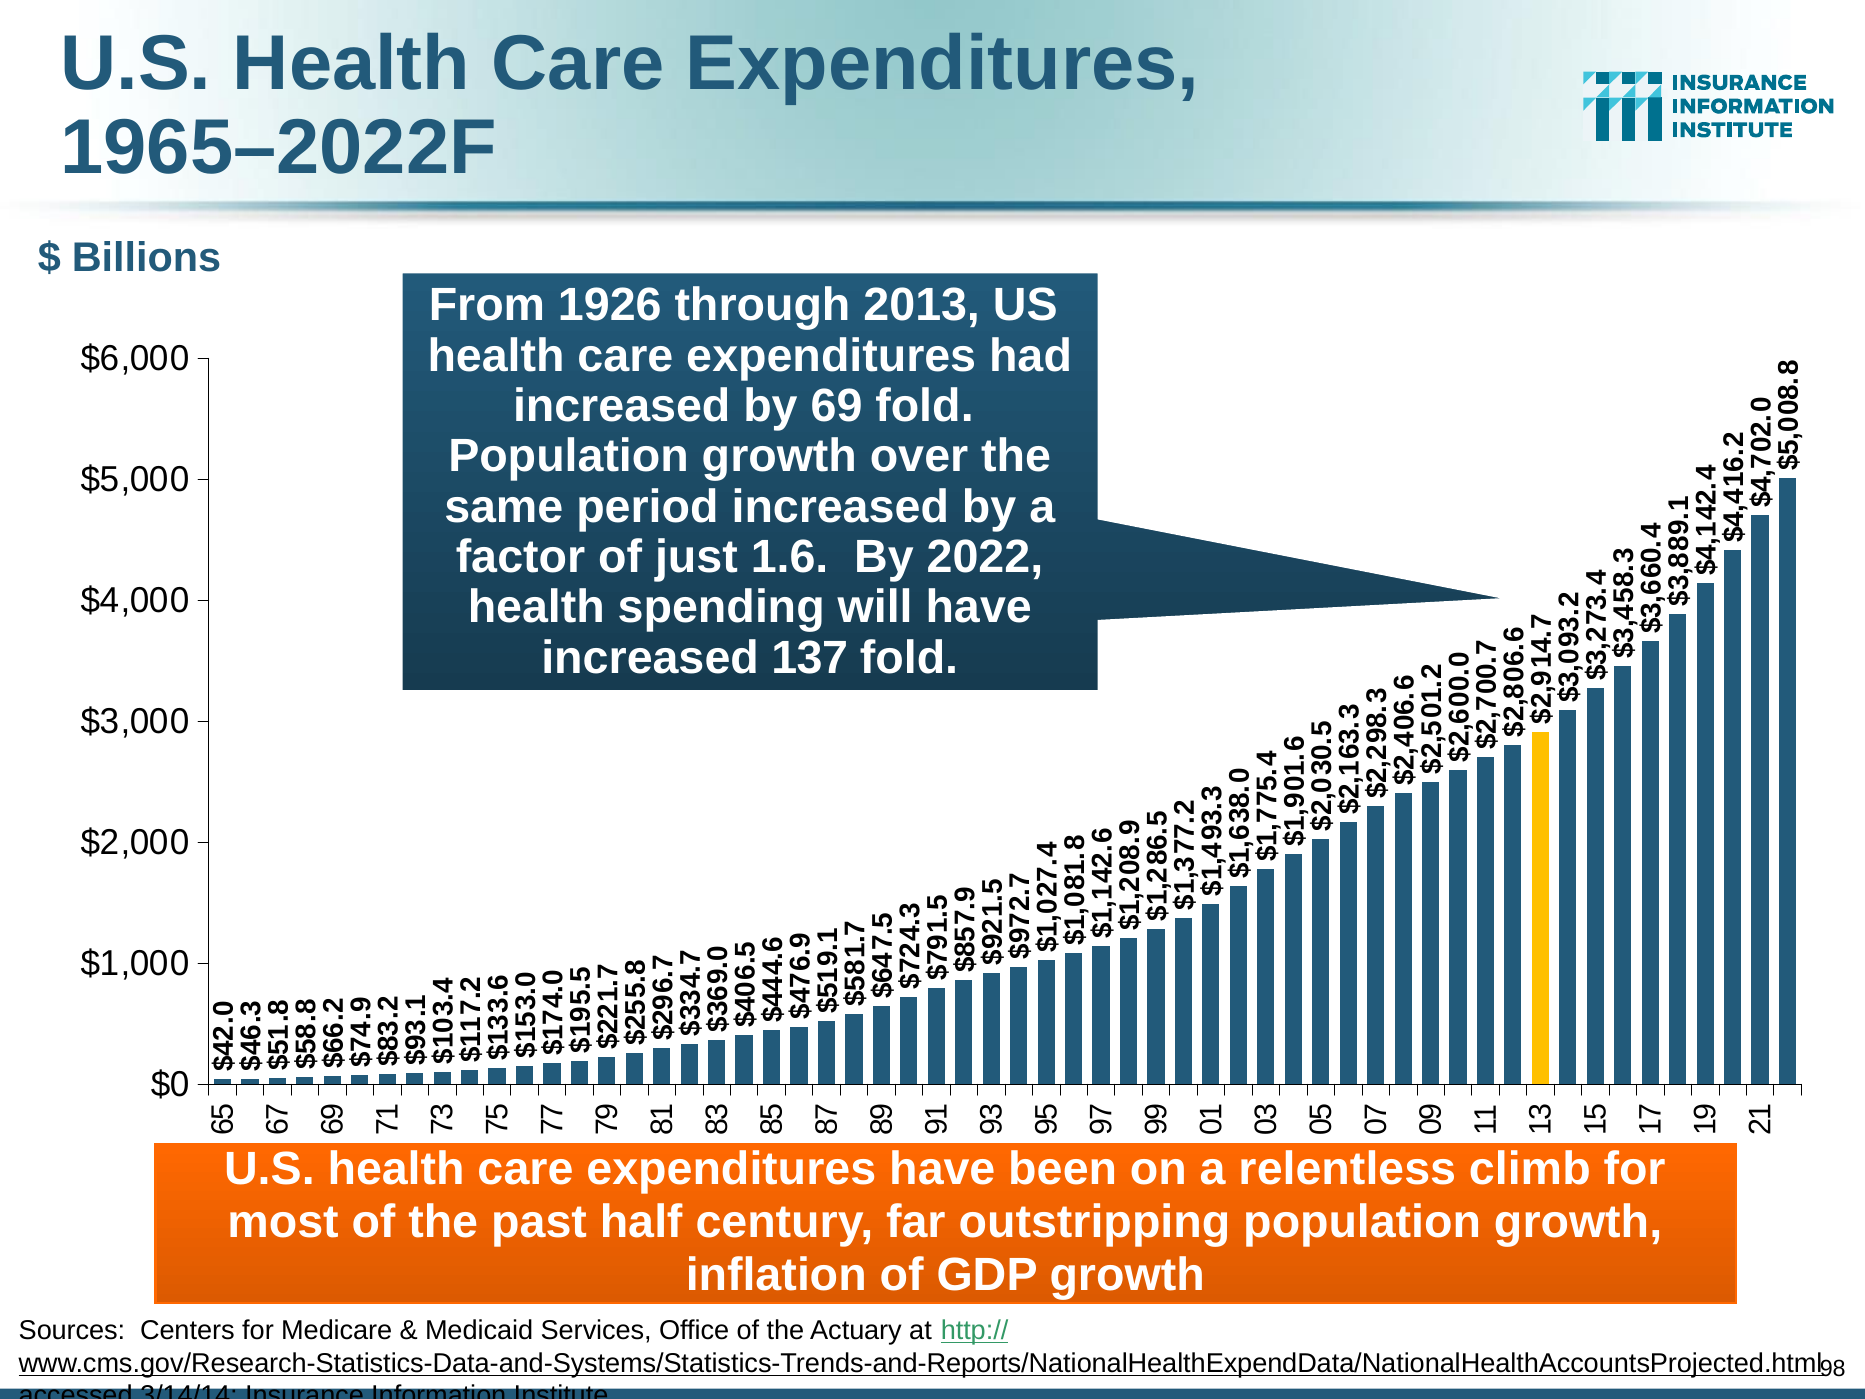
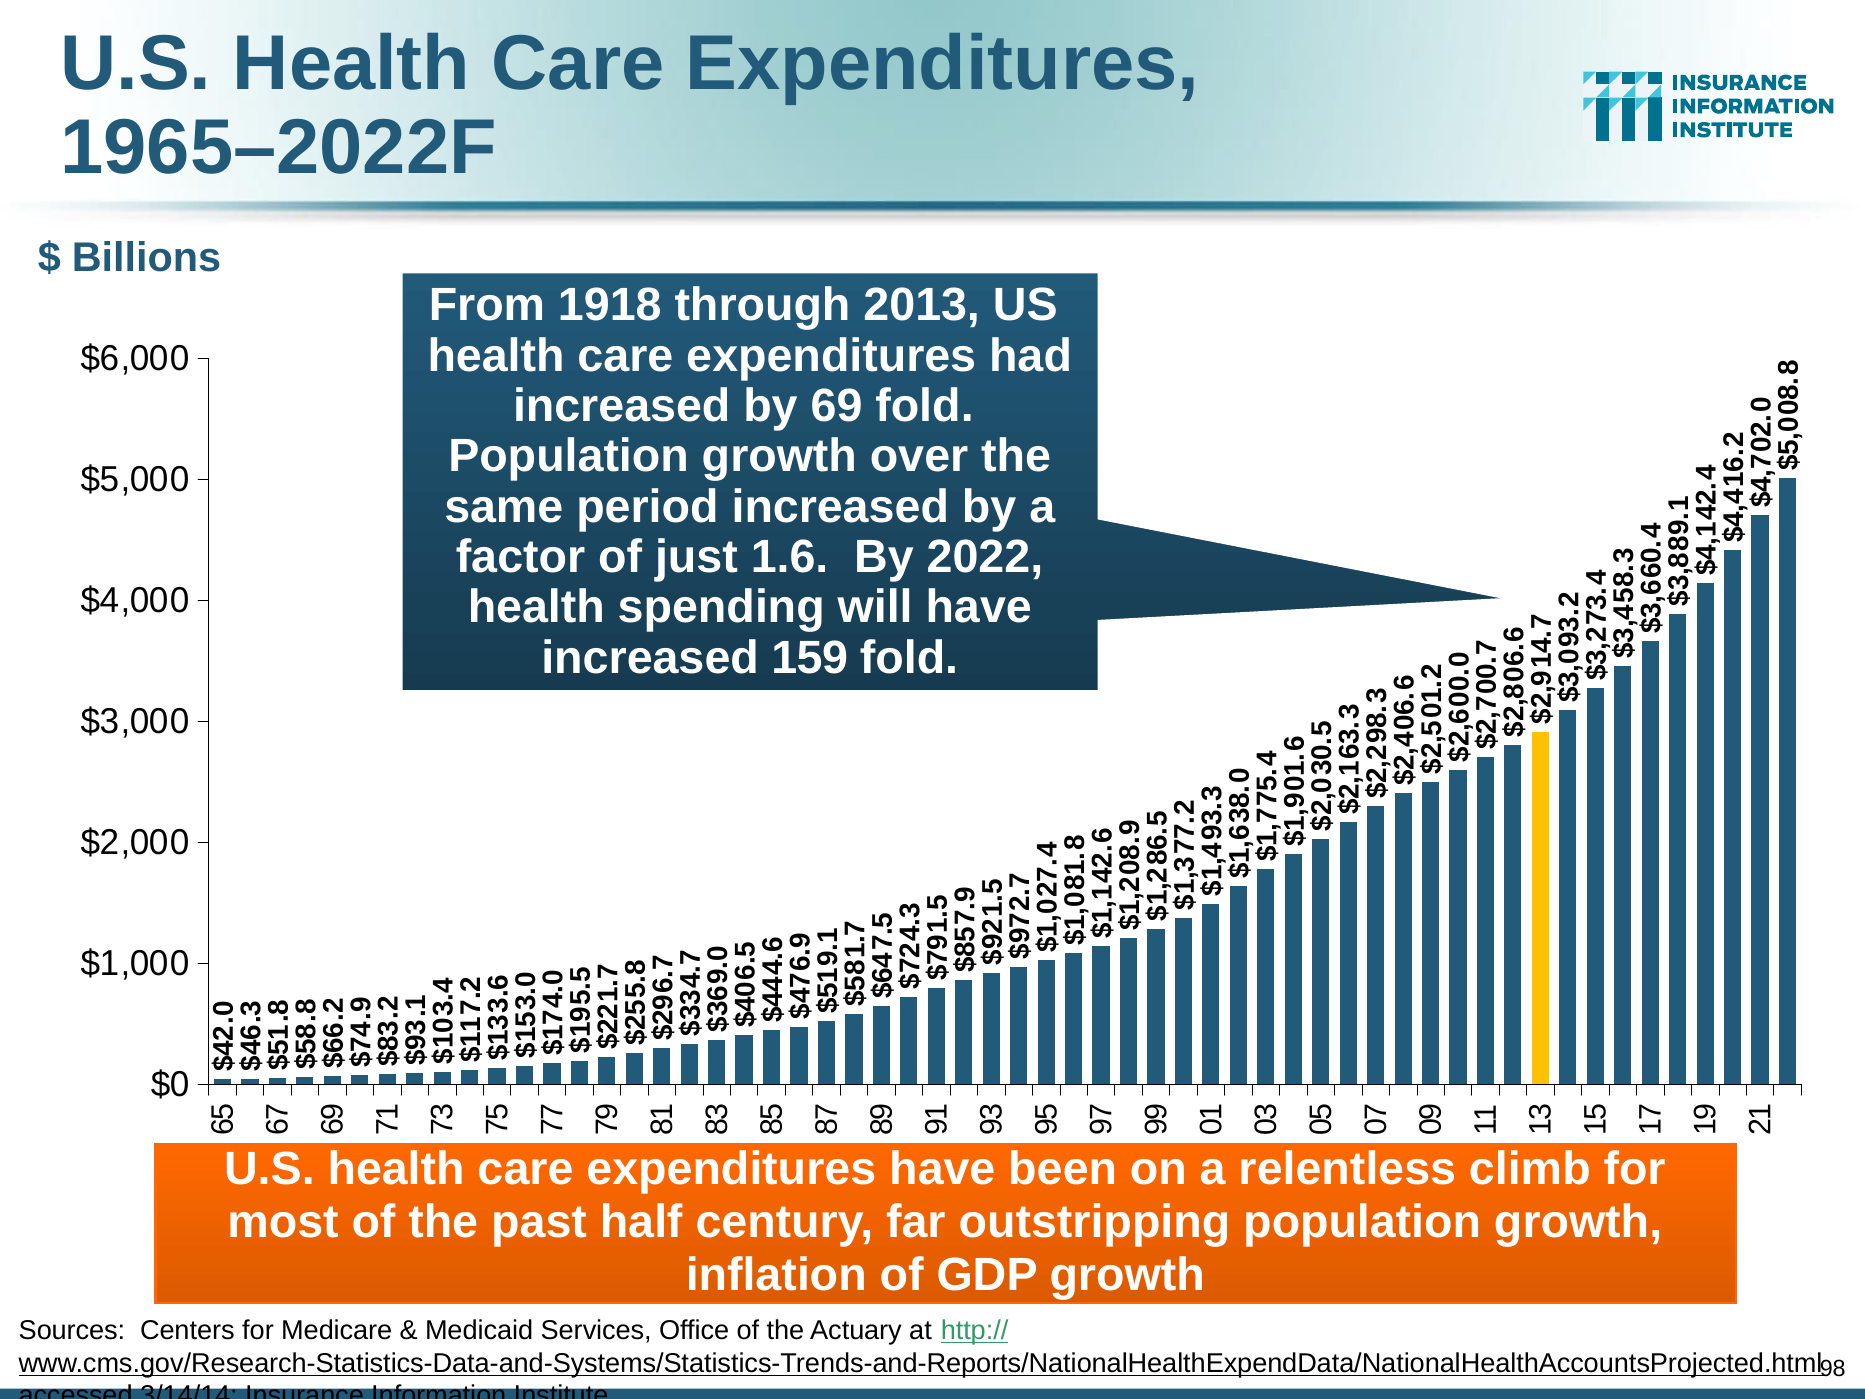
1926: 1926 -> 1918
137: 137 -> 159
